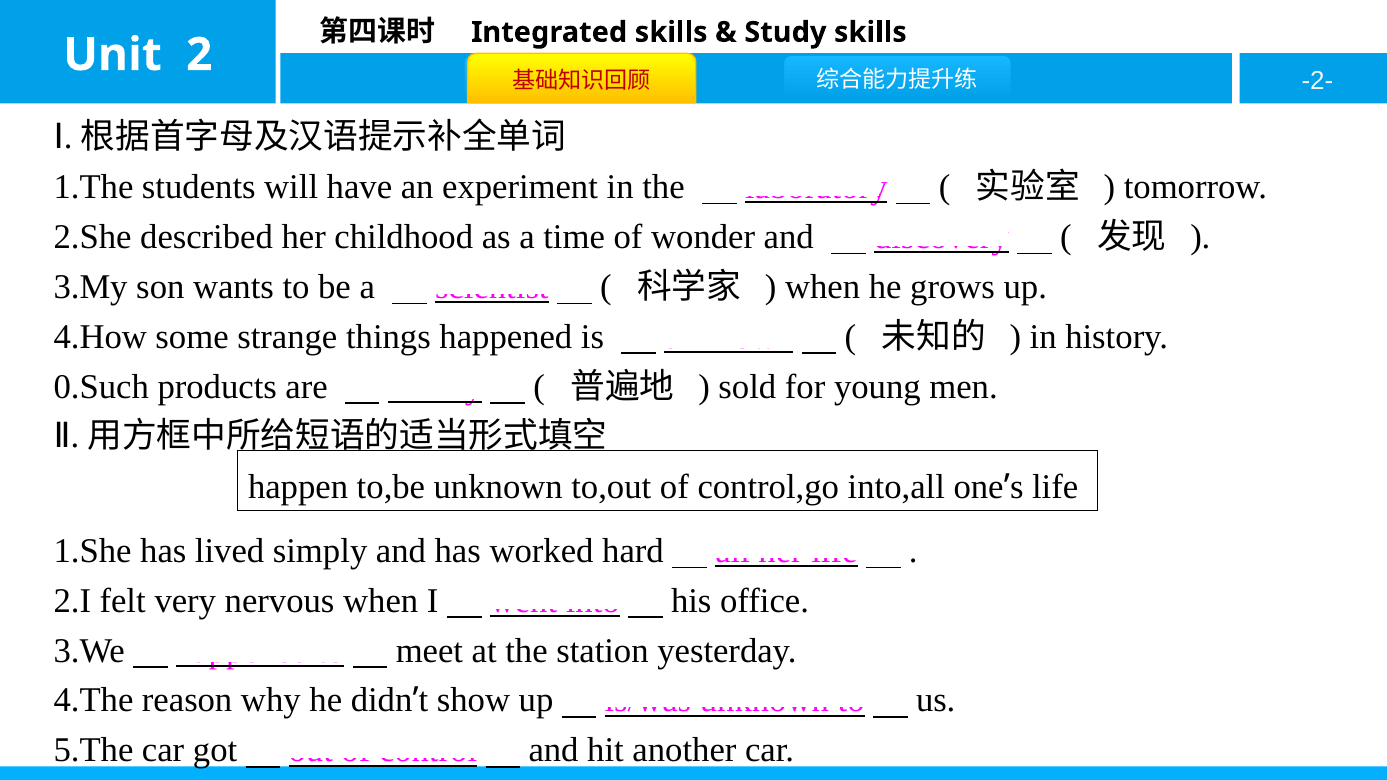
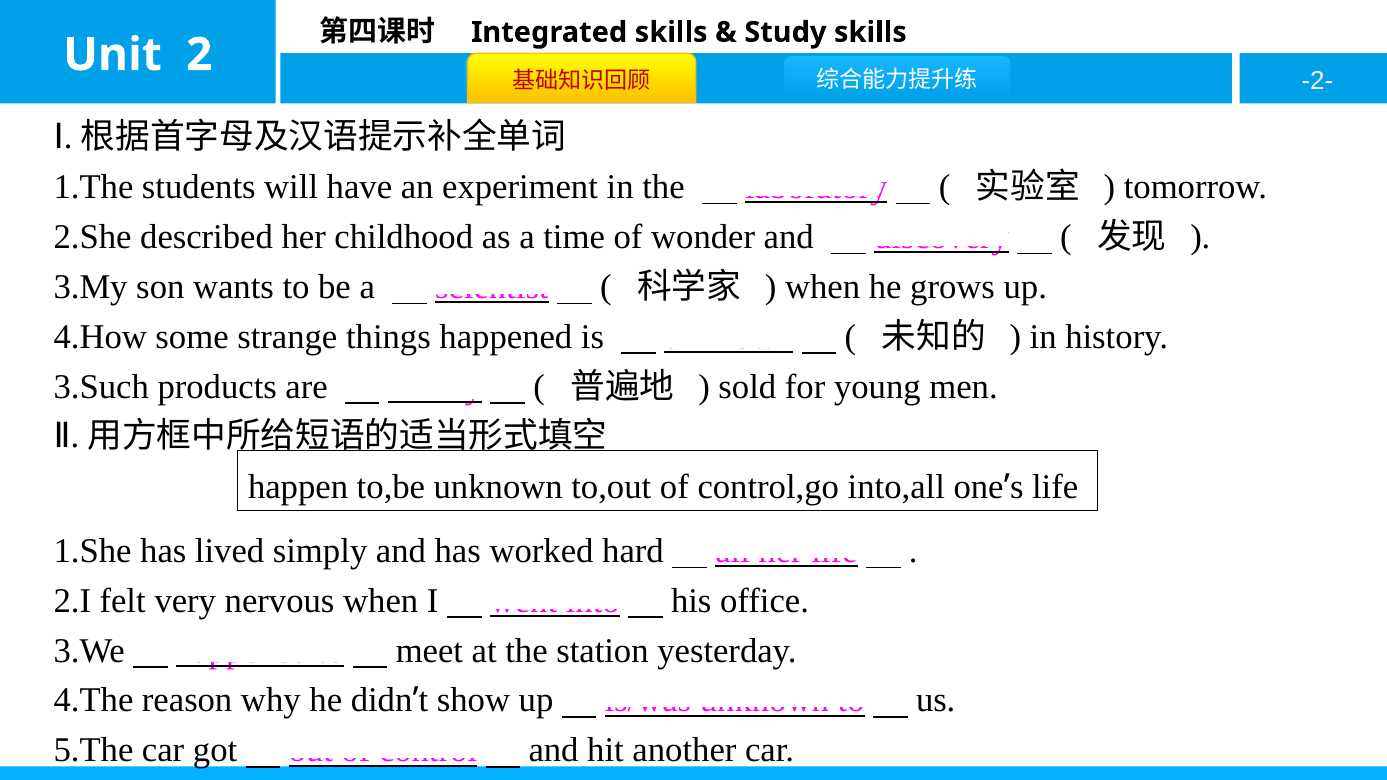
0.Such: 0.Such -> 3.Such
